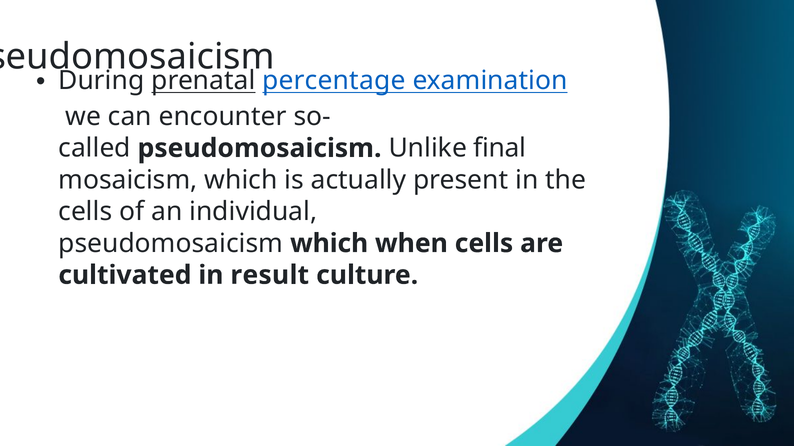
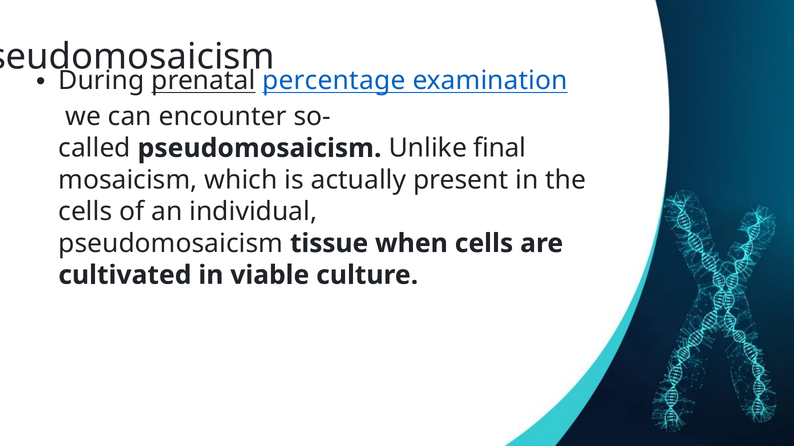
pseudomosaicism which: which -> tissue
result: result -> viable
